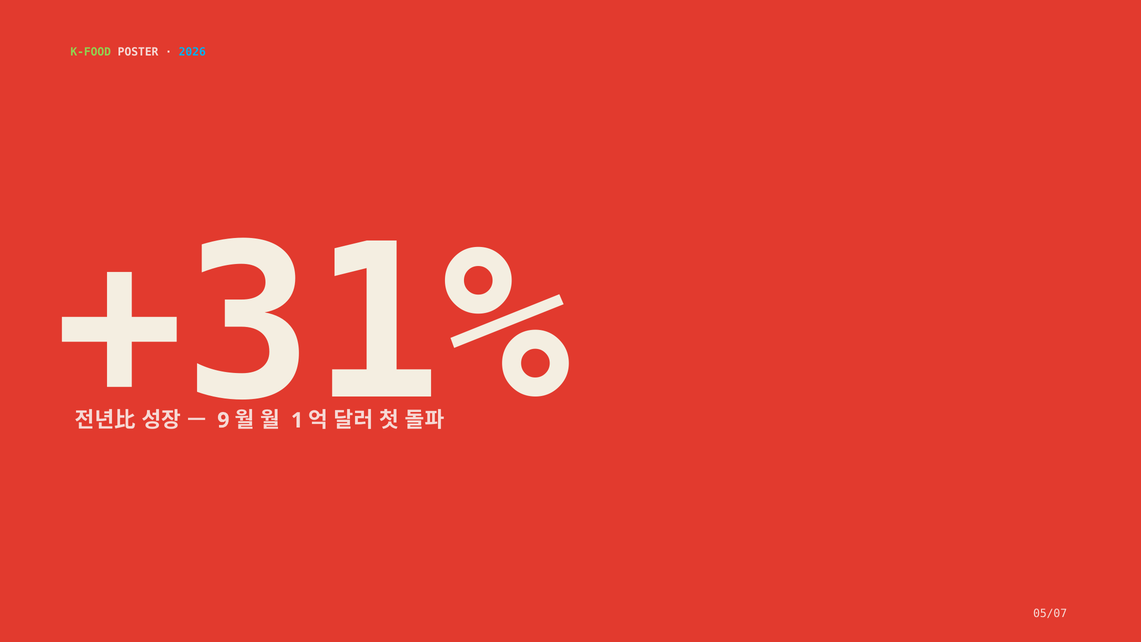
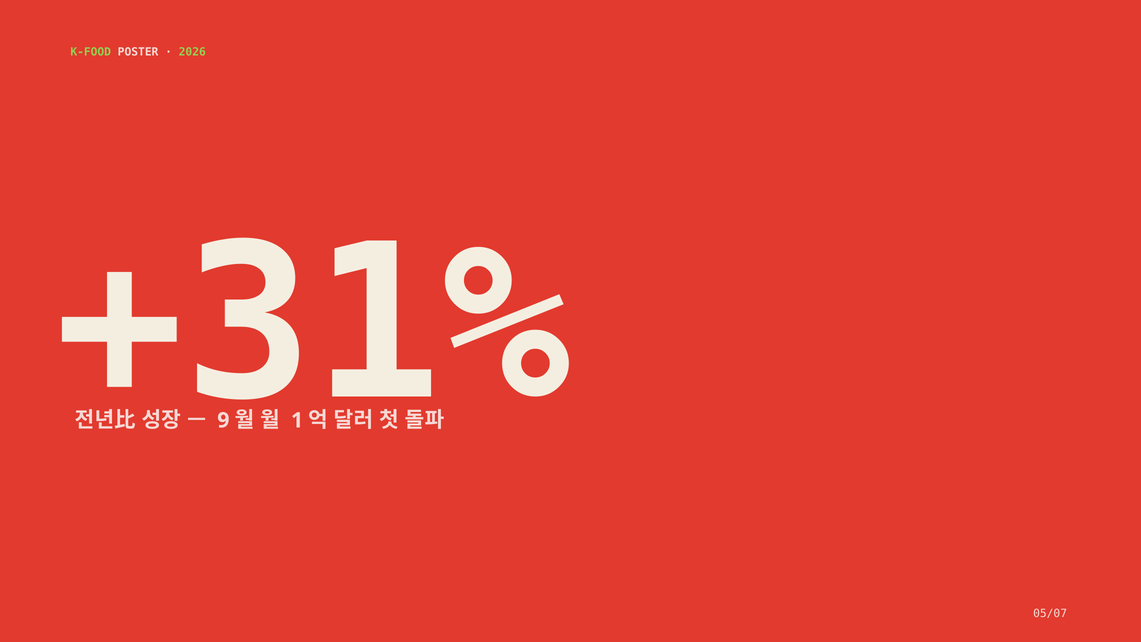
2026 colour: light blue -> light green
